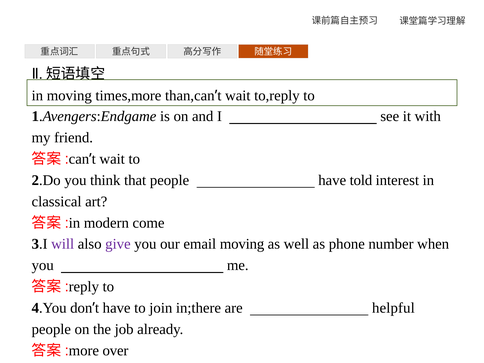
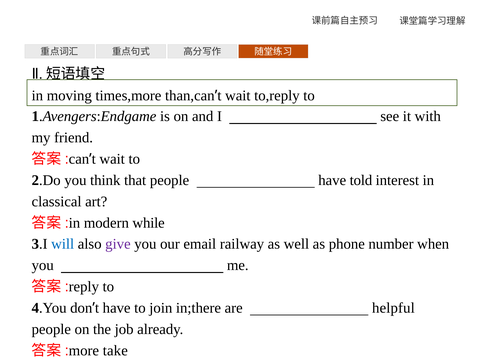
come: come -> while
will colour: purple -> blue
email moving: moving -> railway
over: over -> take
